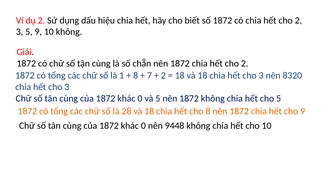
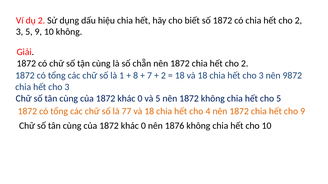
8320: 8320 -> 9872
28: 28 -> 77
cho 8: 8 -> 4
9448: 9448 -> 1876
